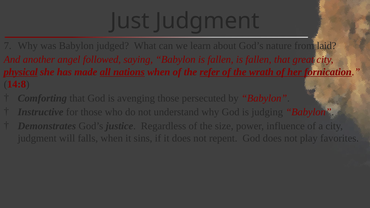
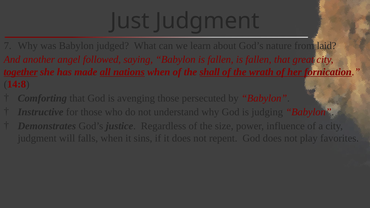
physical: physical -> together
refer: refer -> shall
